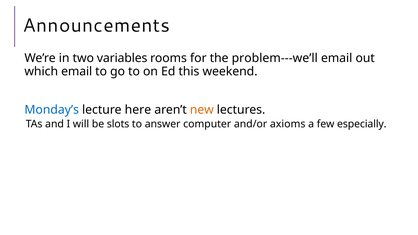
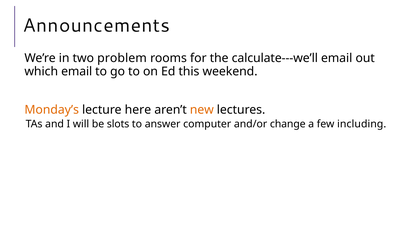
variables: variables -> problem
problem---we’ll: problem---we’ll -> calculate---we’ll
Monday’s colour: blue -> orange
axioms: axioms -> change
especially: especially -> including
